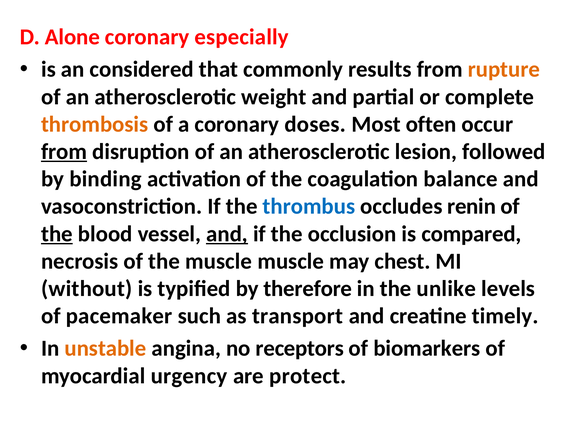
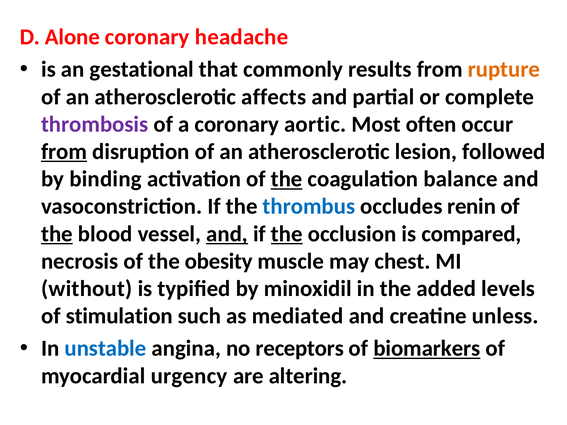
especially: especially -> headache
considered: considered -> gestational
weight: weight -> affects
thrombosis colour: orange -> purple
doses: doses -> aortic
the at (287, 179) underline: none -> present
the at (287, 234) underline: none -> present
the muscle: muscle -> obesity
therefore: therefore -> minoxidil
unlike: unlike -> added
pacemaker: pacemaker -> stimulation
transport: transport -> mediated
timely: timely -> unless
unstable colour: orange -> blue
biomarkers underline: none -> present
protect: protect -> altering
